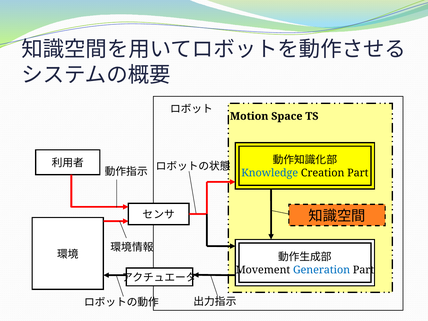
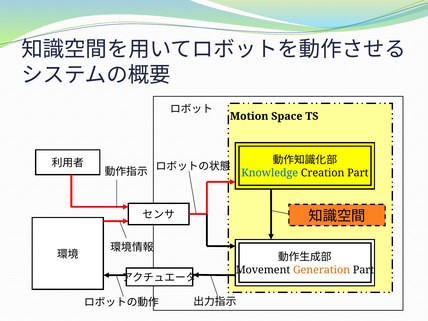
Generation colour: blue -> orange
